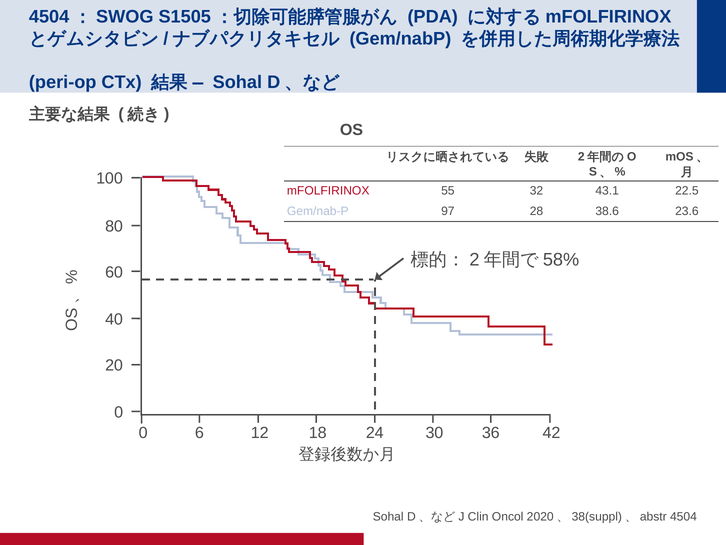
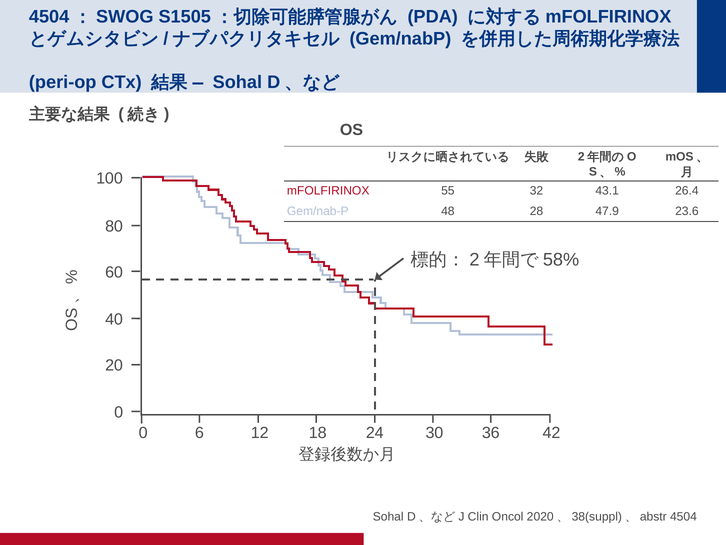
22.5: 22.5 -> 26.4
97: 97 -> 48
38.6: 38.6 -> 47.9
